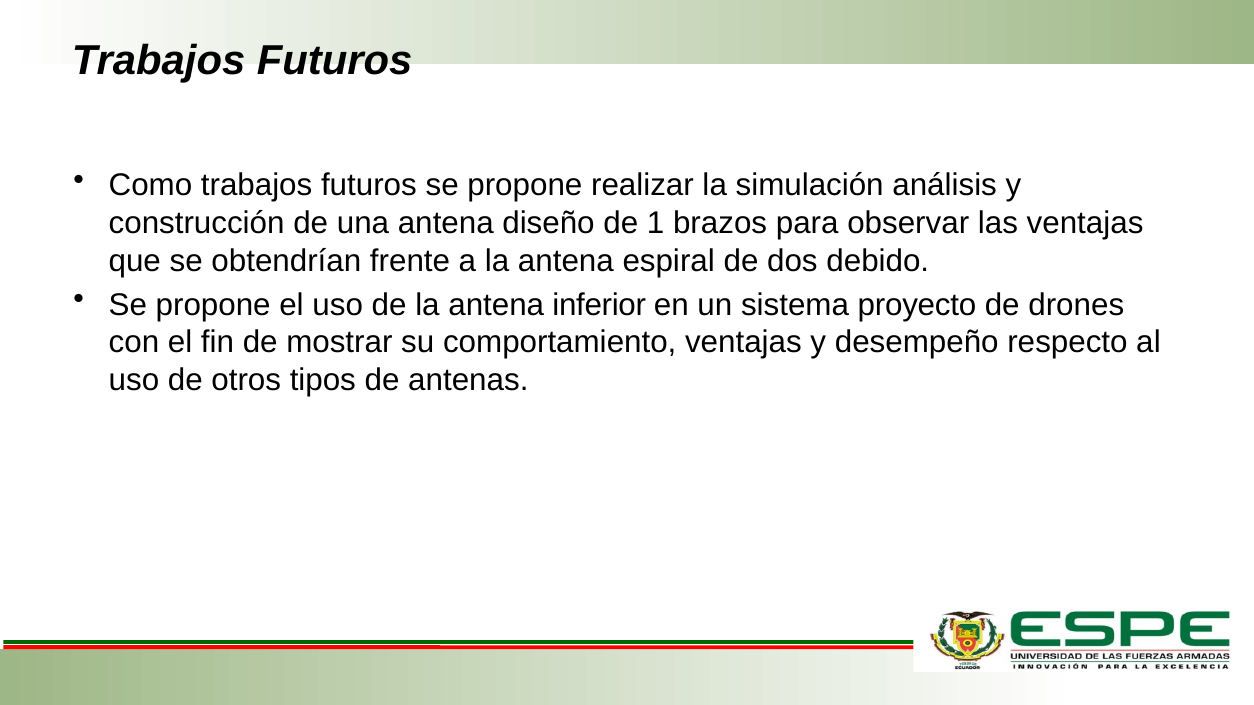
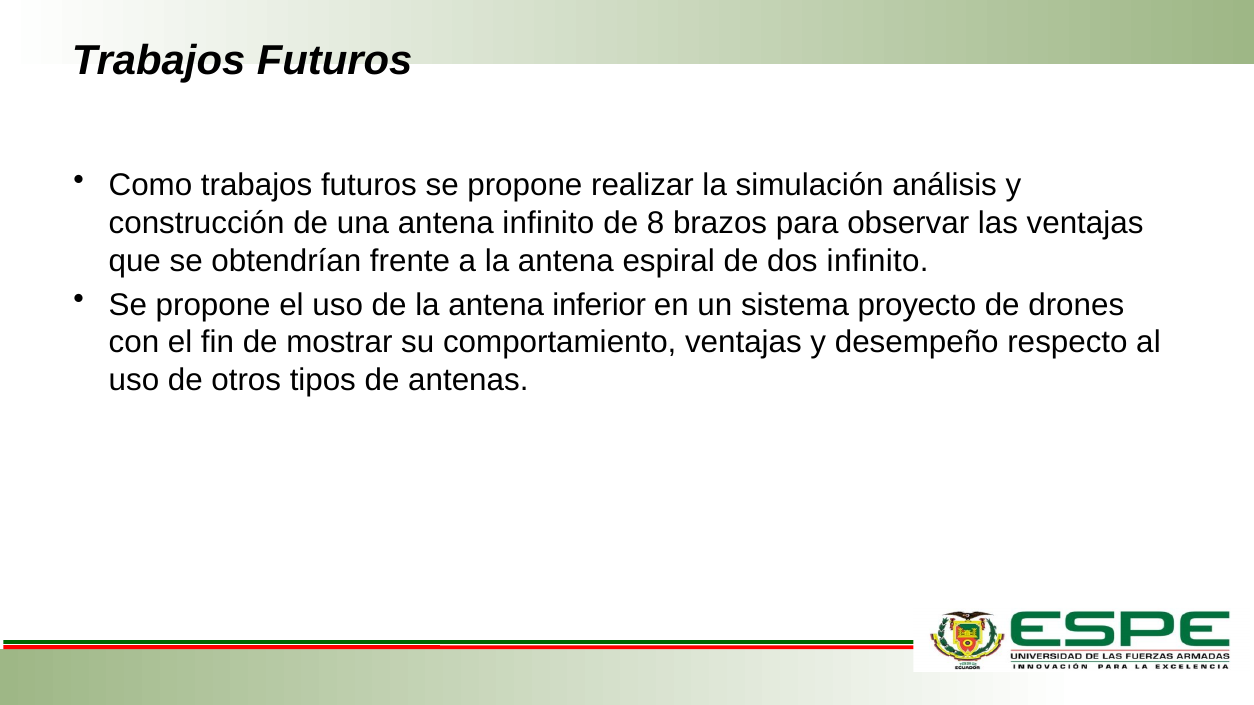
antena diseño: diseño -> infinito
1: 1 -> 8
dos debido: debido -> infinito
